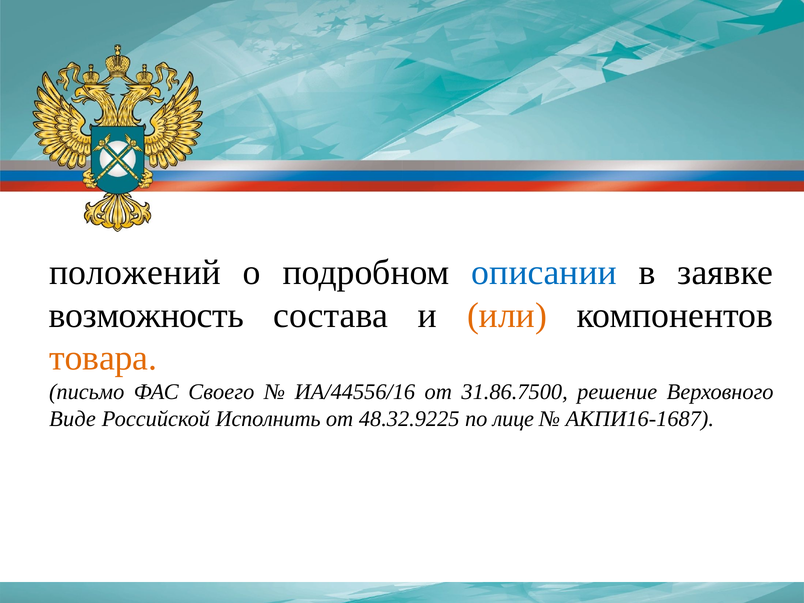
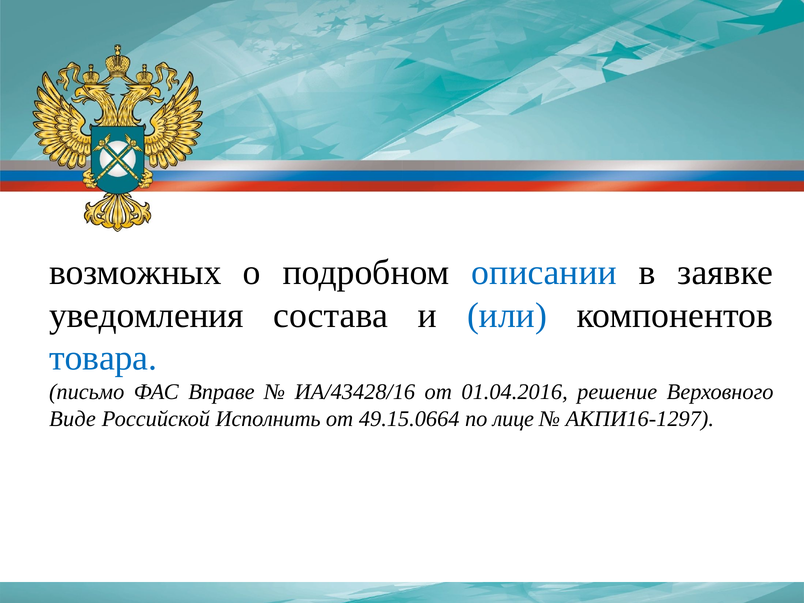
положений: положений -> возможных
возможность: возможность -> уведомления
или colour: orange -> blue
товара colour: orange -> blue
Своего: Своего -> Вправе
ИА/44556/16: ИА/44556/16 -> ИА/43428/16
31.86.7500: 31.86.7500 -> 01.04.2016
48.32.9225: 48.32.9225 -> 49.15.0664
АКПИ16-1687: АКПИ16-1687 -> АКПИ16-1297
